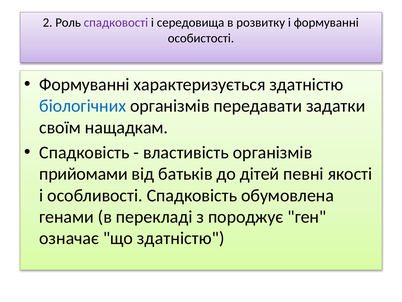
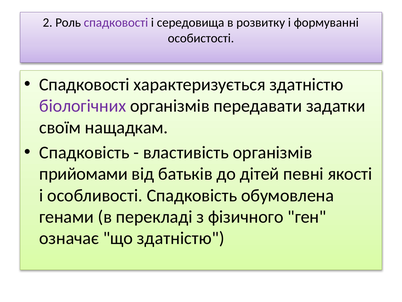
Формуванні at (84, 84): Формуванні -> Спадковості
біологічних colour: blue -> purple
породжує: породжує -> фізичного
